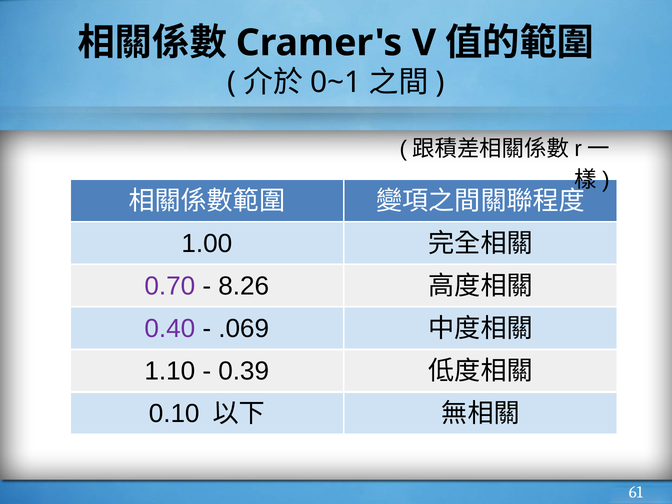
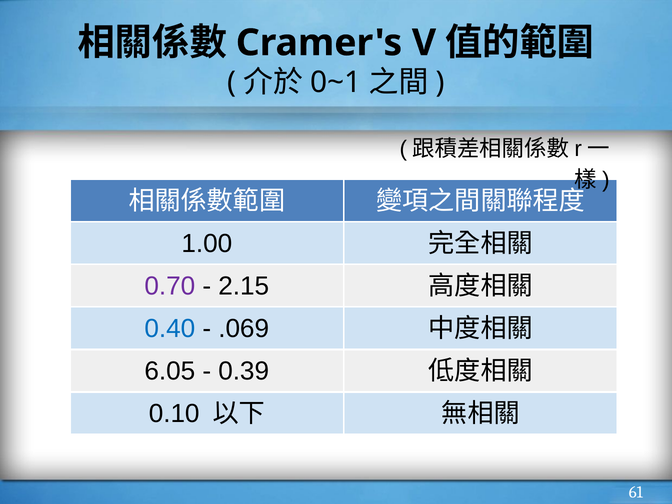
8.26: 8.26 -> 2.15
0.40 colour: purple -> blue
1.10: 1.10 -> 6.05
